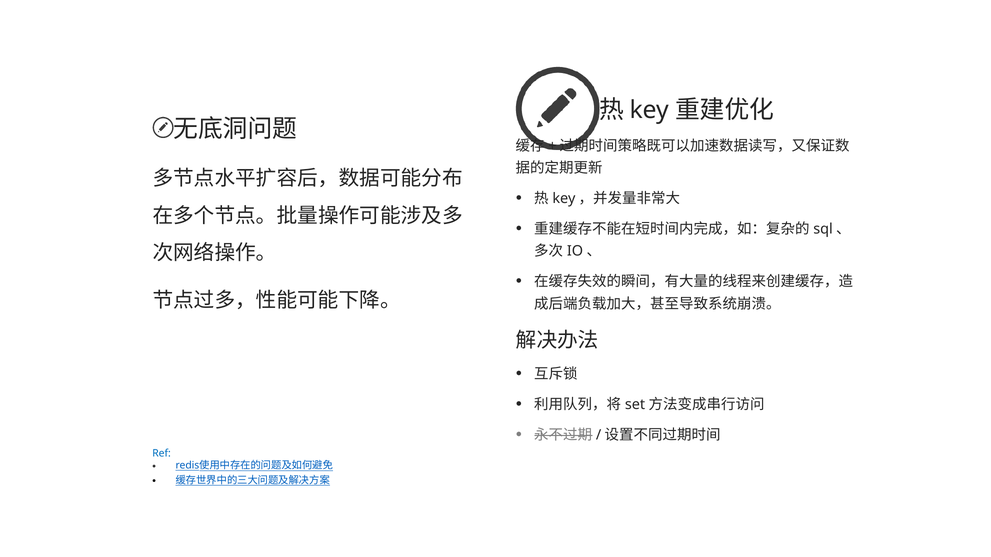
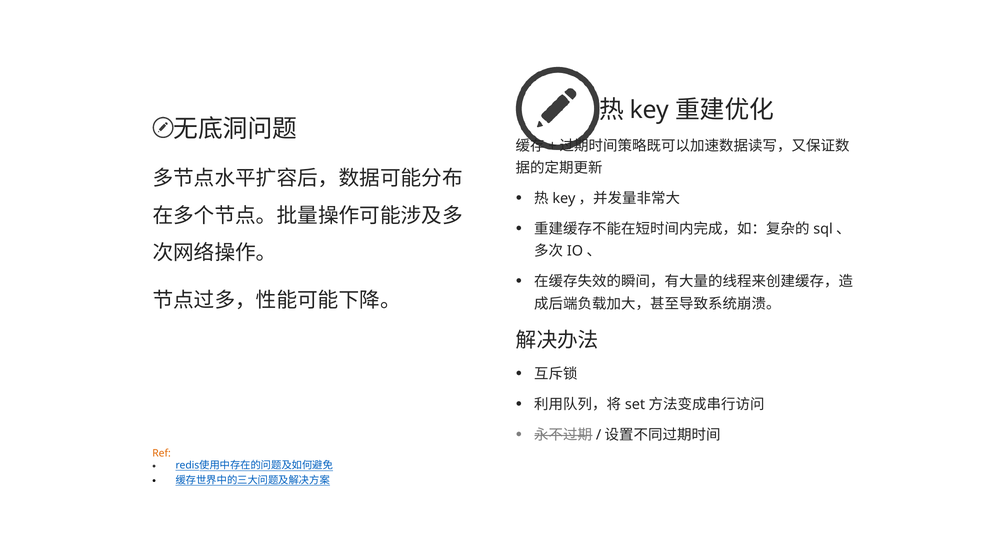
Ref colour: blue -> orange
